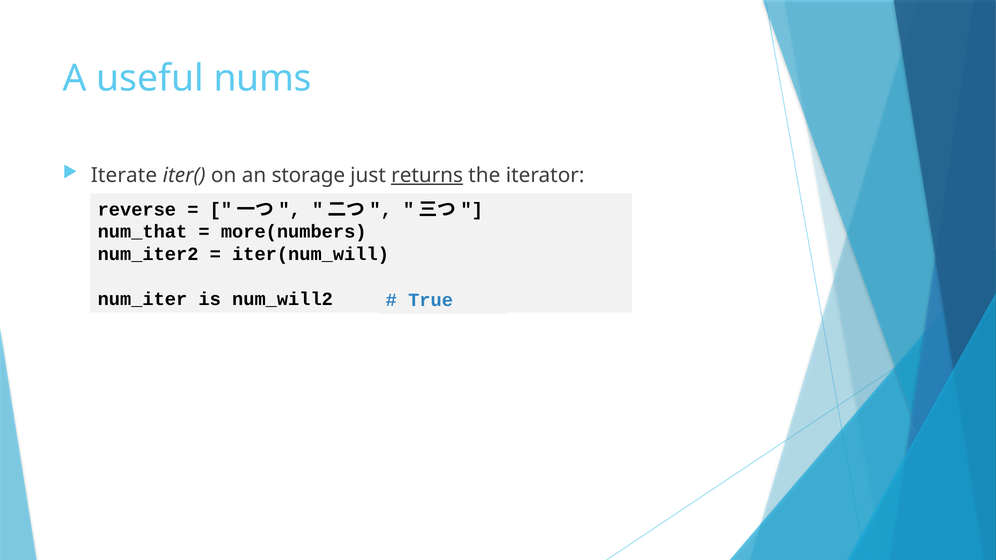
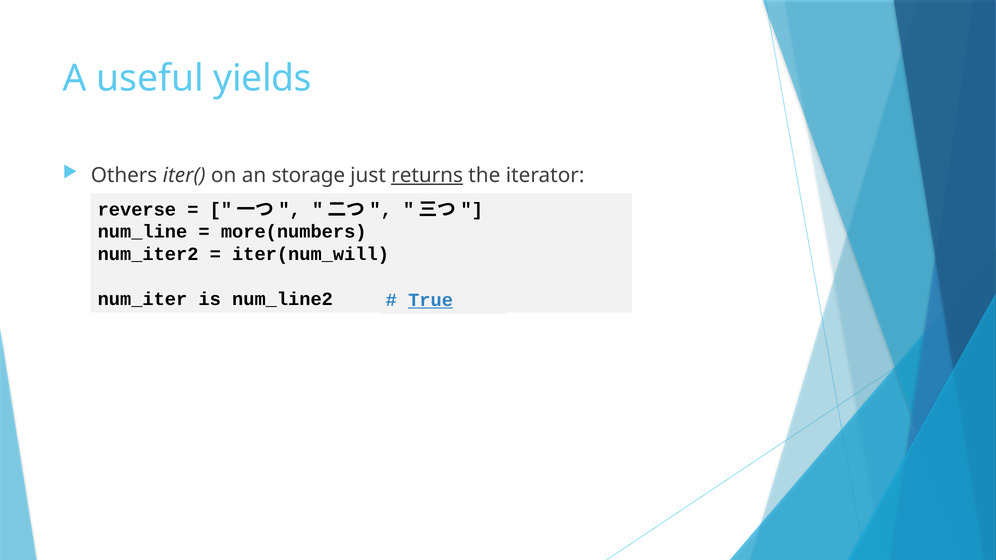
nums: nums -> yields
Iterate: Iterate -> Others
num_that: num_that -> num_line
num_will2: num_will2 -> num_line2
True underline: none -> present
